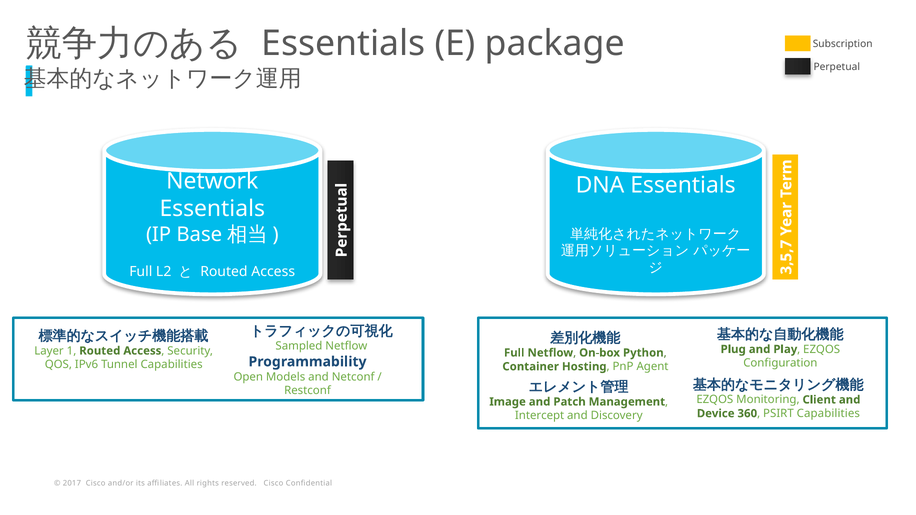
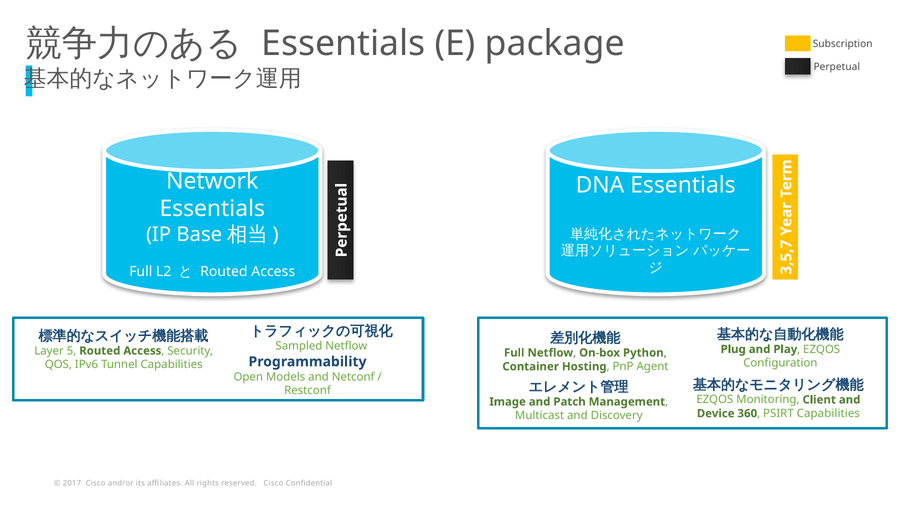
Layer 1: 1 -> 5
Intercept: Intercept -> Multicast
